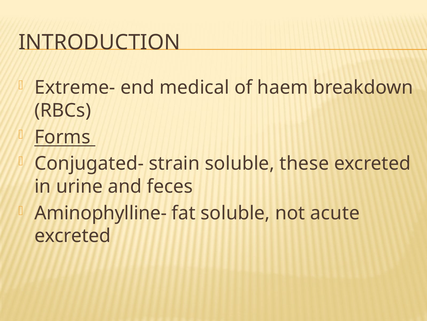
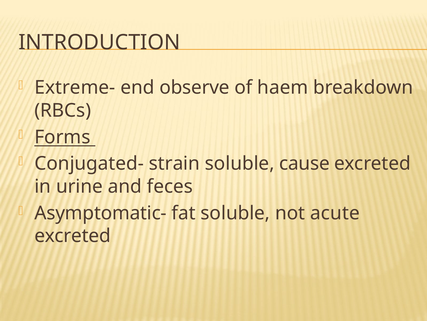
medical: medical -> observe
these: these -> cause
Aminophylline-: Aminophylline- -> Asymptomatic-
